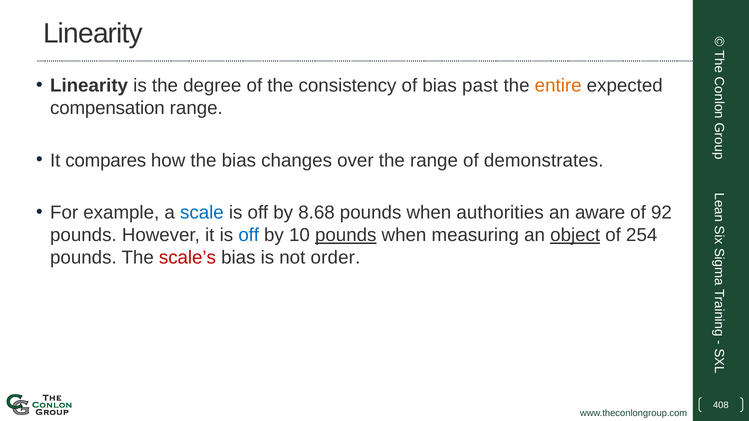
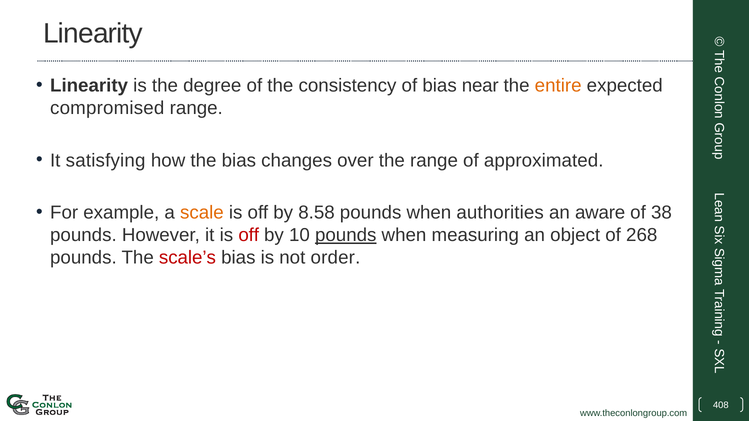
past: past -> near
compensation: compensation -> compromised
compares: compares -> satisfying
demonstrates: demonstrates -> approximated
scale colour: blue -> orange
8.68: 8.68 -> 8.58
92: 92 -> 38
off at (249, 235) colour: blue -> red
object underline: present -> none
254: 254 -> 268
